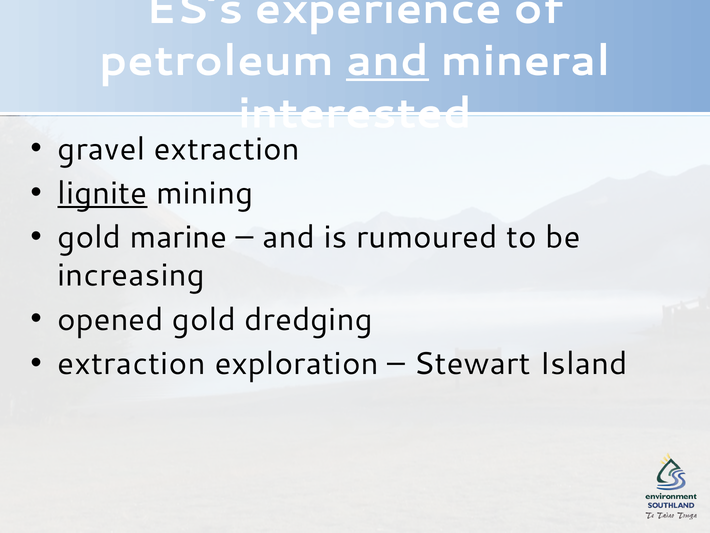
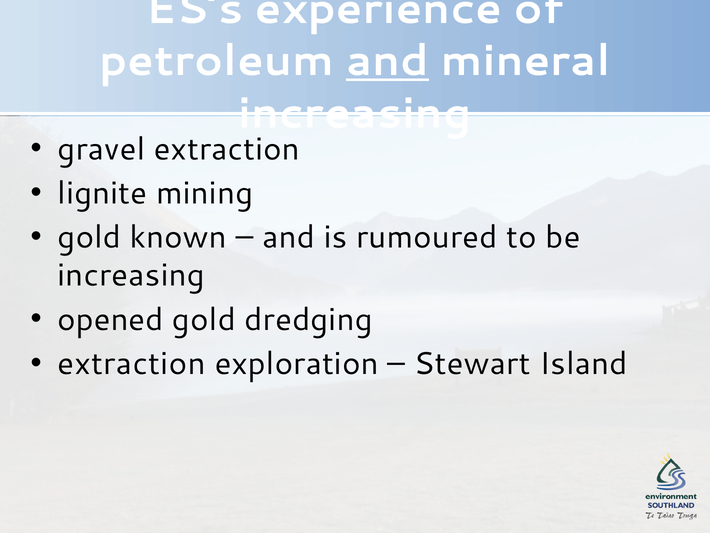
interested at (355, 113): interested -> increasing
lignite underline: present -> none
marine: marine -> known
